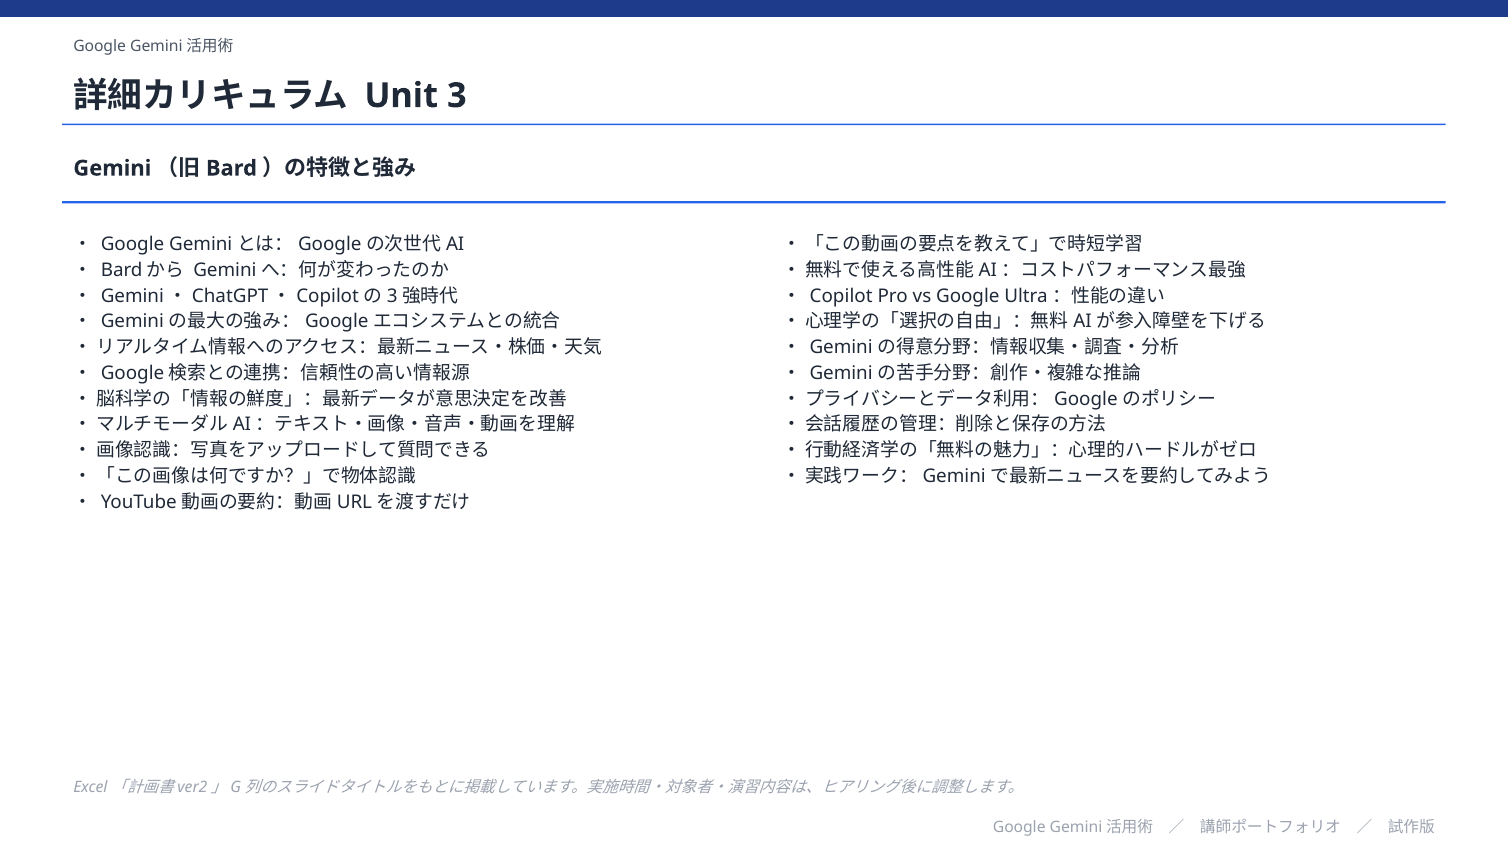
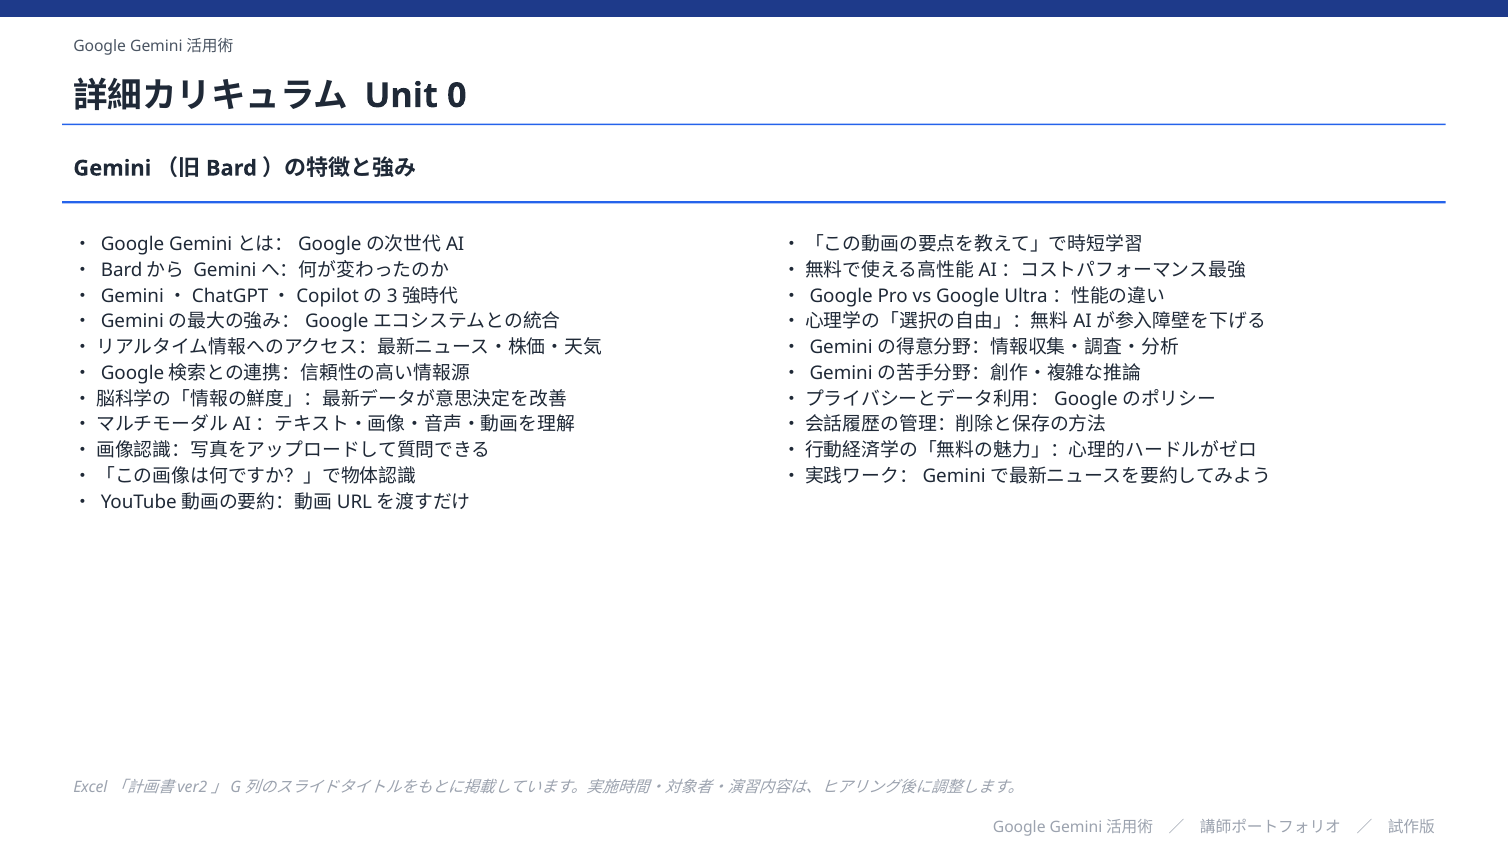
3: 3 -> 0
Copilot at (841, 296): Copilot -> Google
